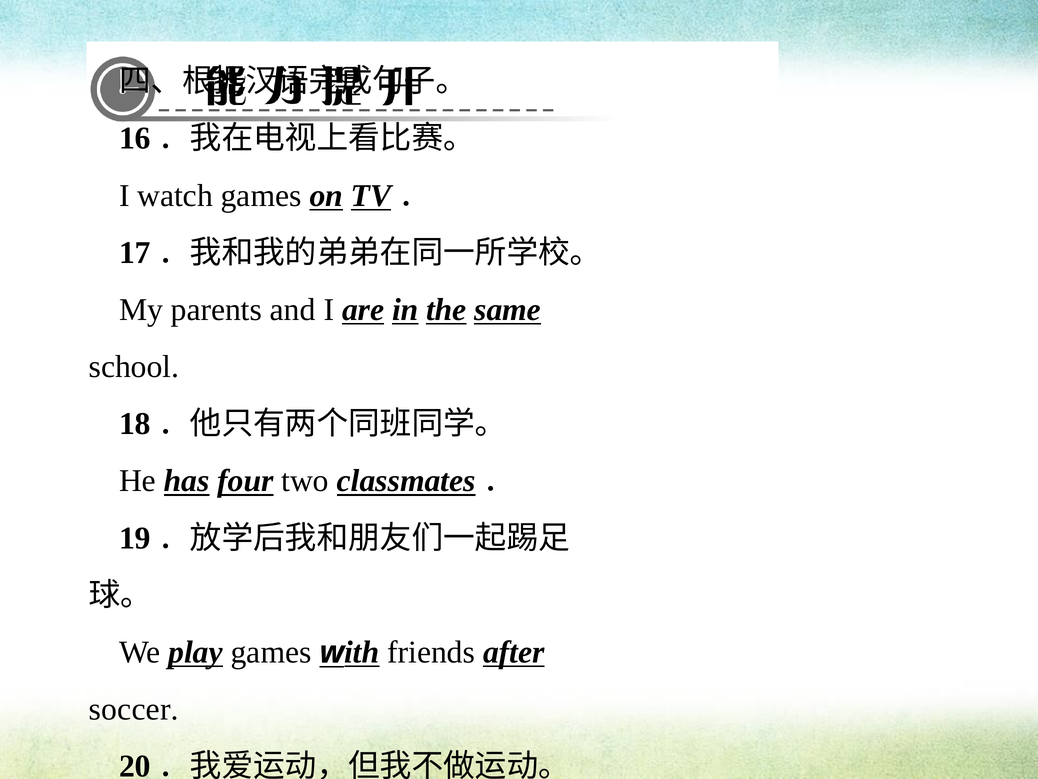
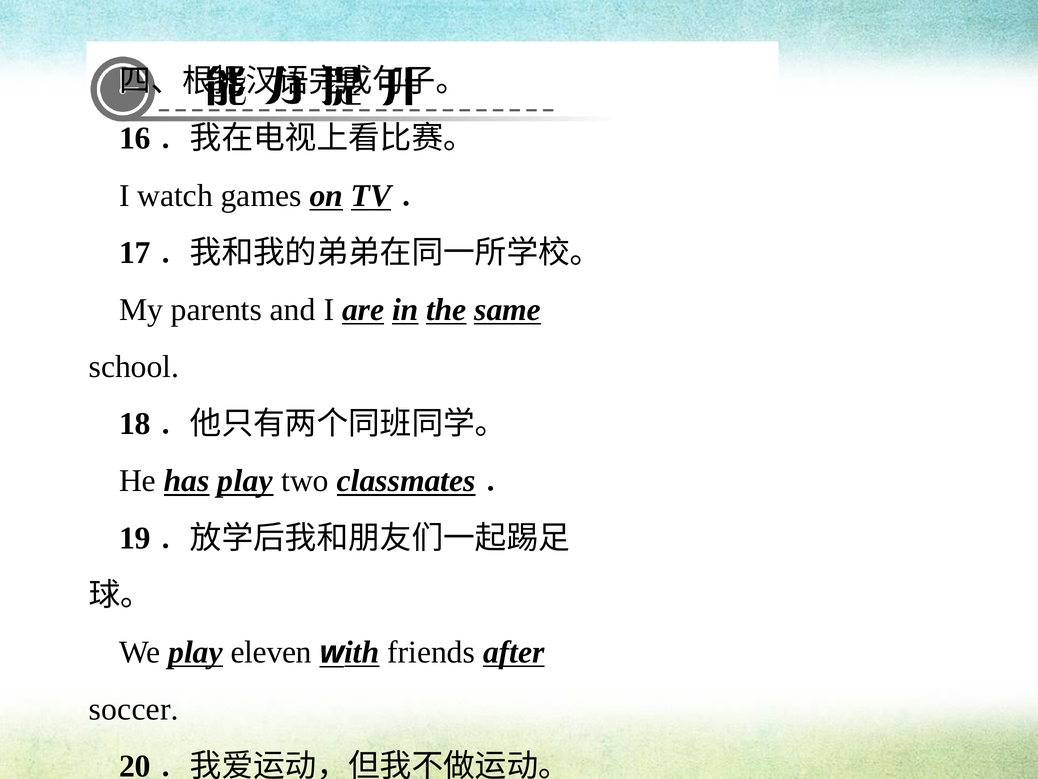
has four: four -> play
play games: games -> eleven
